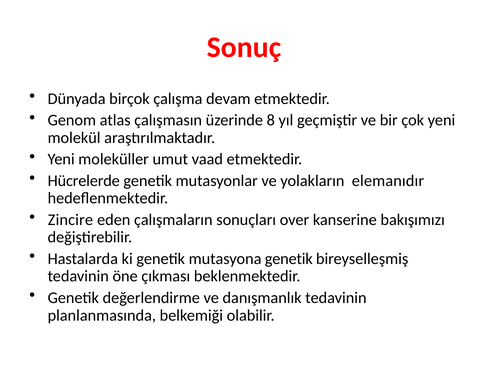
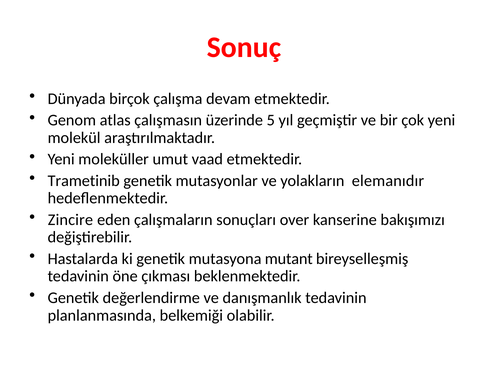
8: 8 -> 5
Hücrelerde: Hücrelerde -> Trametinib
mutasyona genetik: genetik -> mutant
